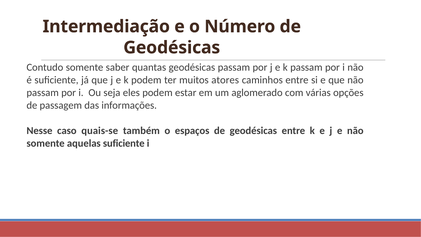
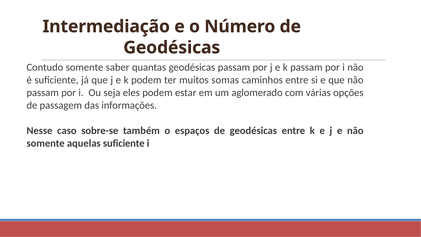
atores: atores -> somas
quais-se: quais-se -> sobre-se
